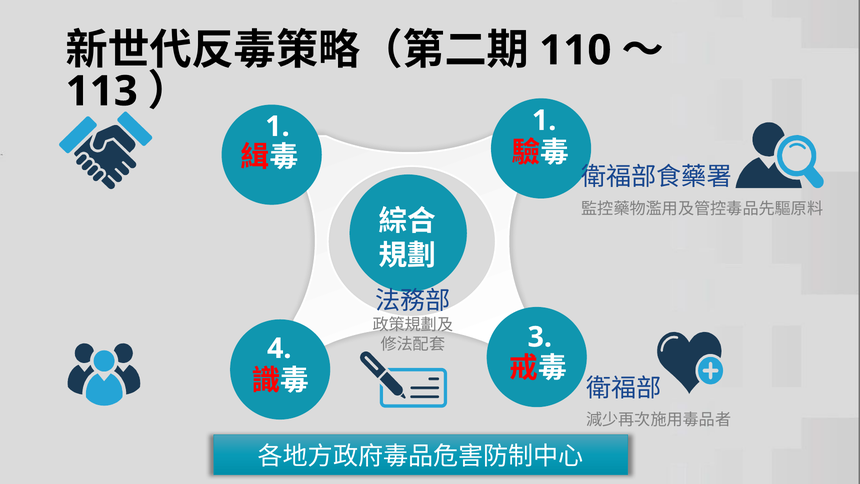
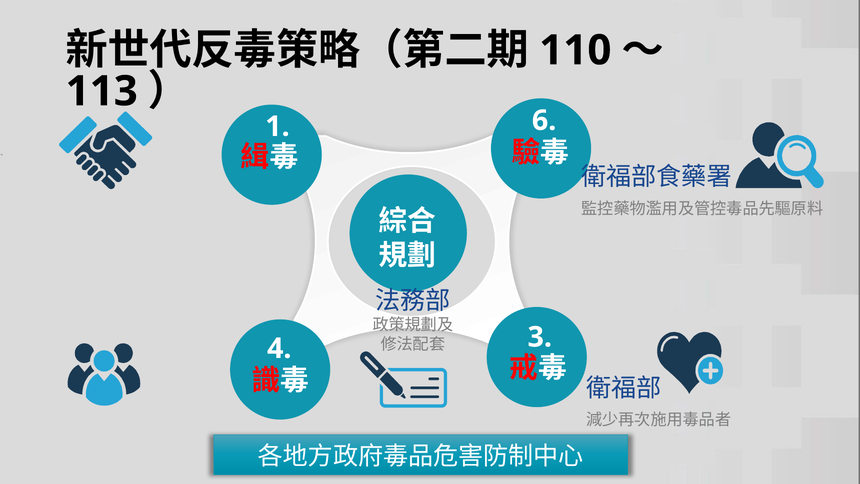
1 1: 1 -> 6
